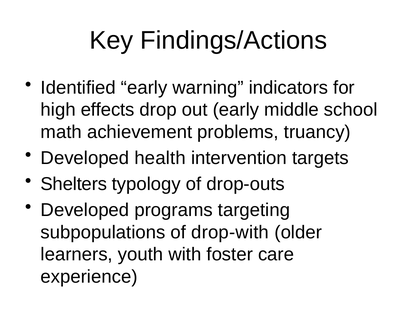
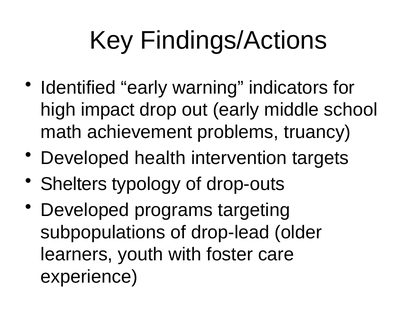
effects: effects -> impact
drop-with: drop-with -> drop-lead
